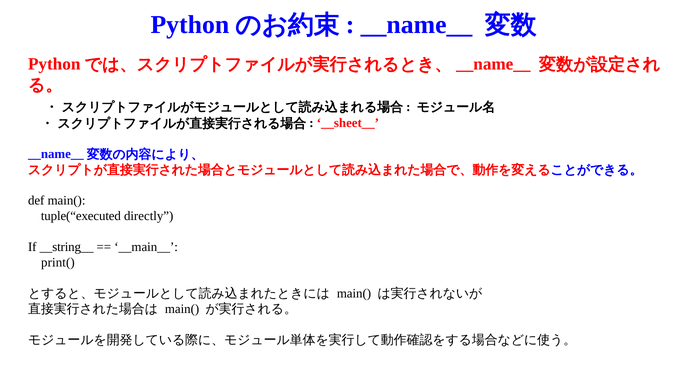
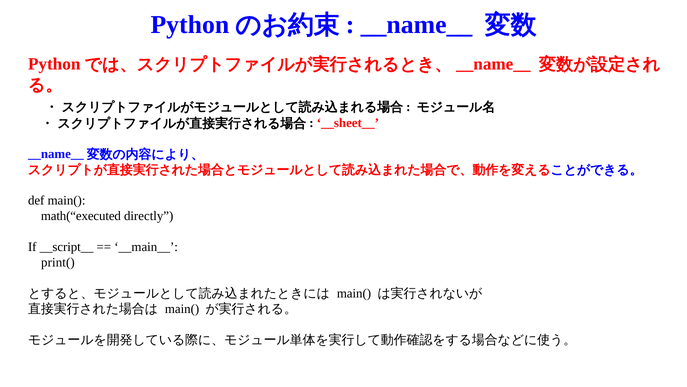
tuple(“executed: tuple(“executed -> math(“executed
__string__: __string__ -> __script__
